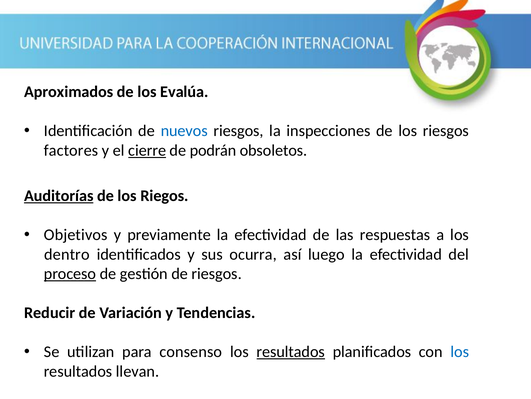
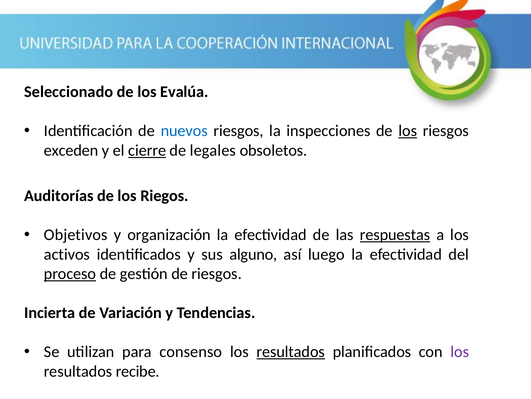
Aproximados: Aproximados -> Seleccionado
los at (408, 131) underline: none -> present
factores: factores -> exceden
podrán: podrán -> legales
Auditorías underline: present -> none
previamente: previamente -> organización
respuestas underline: none -> present
dentro: dentro -> activos
ocurra: ocurra -> alguno
Reducir: Reducir -> Incierta
los at (460, 351) colour: blue -> purple
llevan: llevan -> recibe
